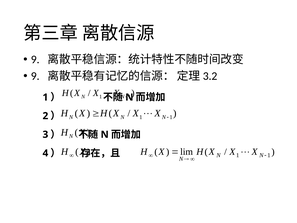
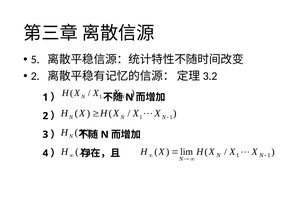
9 at (35, 60): 9 -> 5
9 at (35, 76): 9 -> 2
